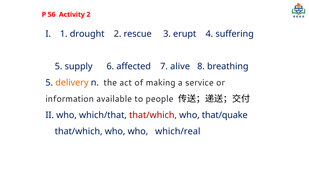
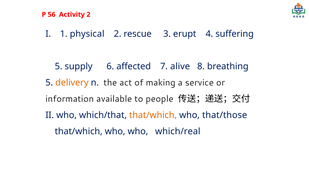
drought: drought -> physical
that/which at (153, 115) colour: red -> orange
that/quake: that/quake -> that/those
